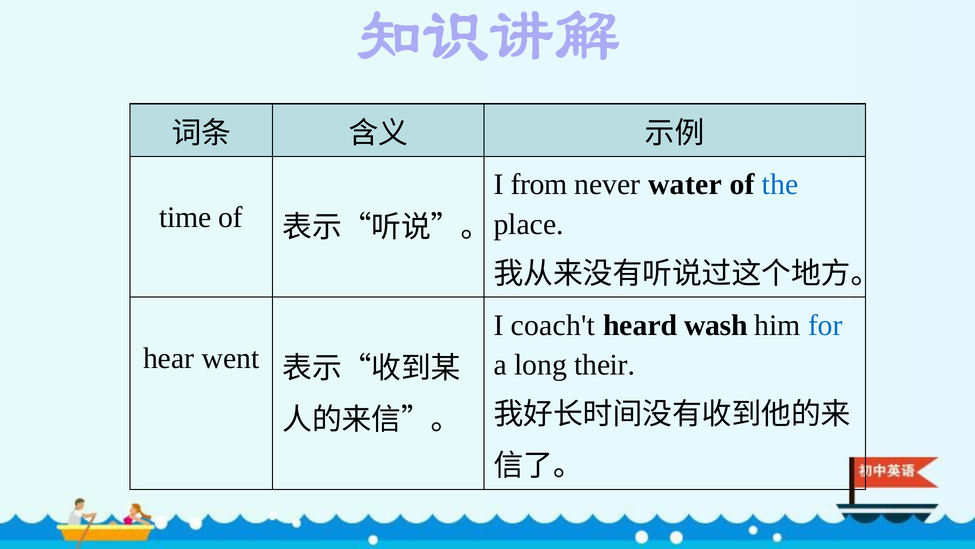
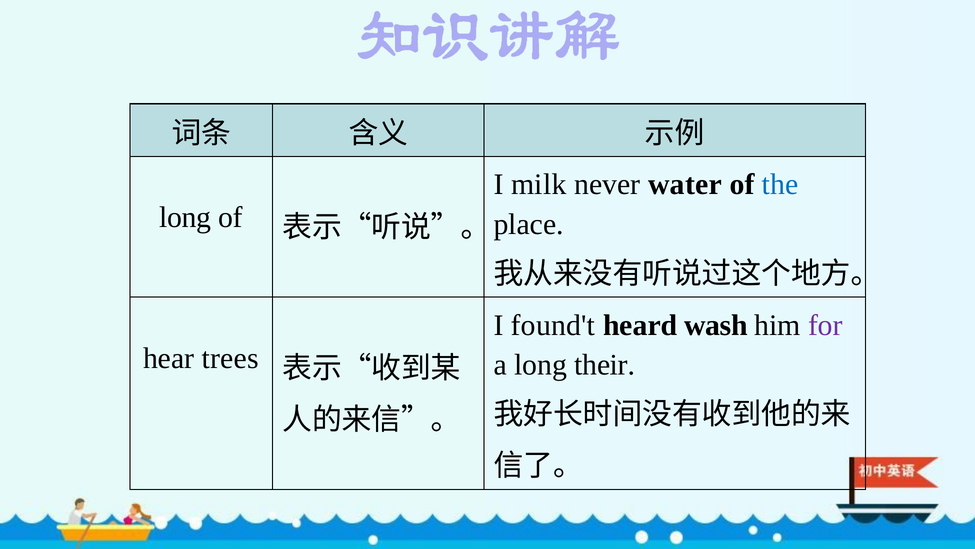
from: from -> milk
time at (185, 217): time -> long
coach't: coach't -> found't
for colour: blue -> purple
went: went -> trees
